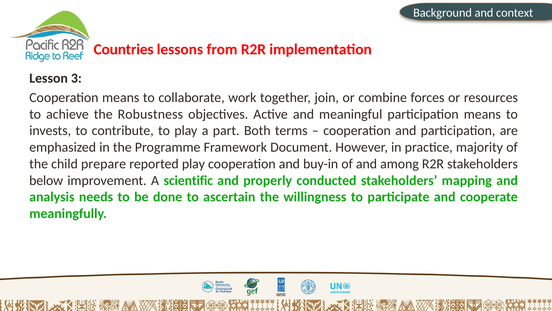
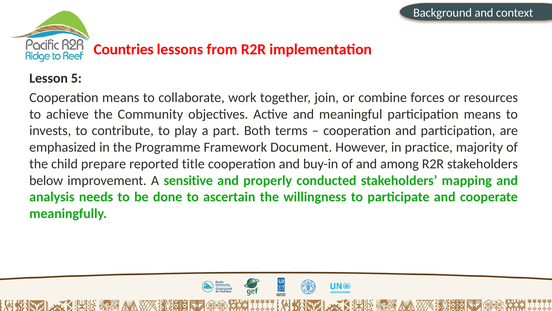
3: 3 -> 5
Robustness: Robustness -> Community
reported play: play -> title
scientific: scientific -> sensitive
